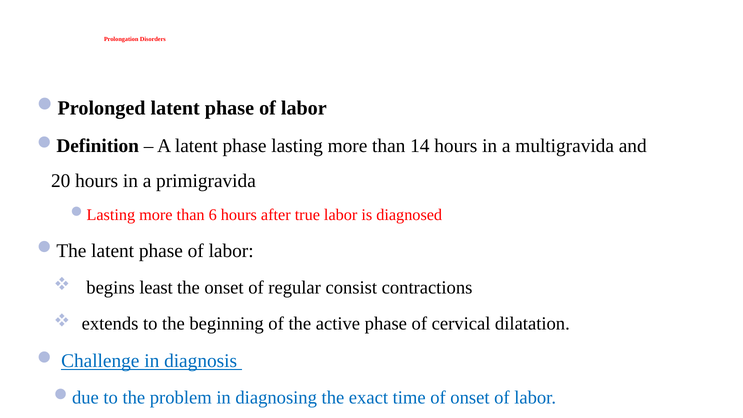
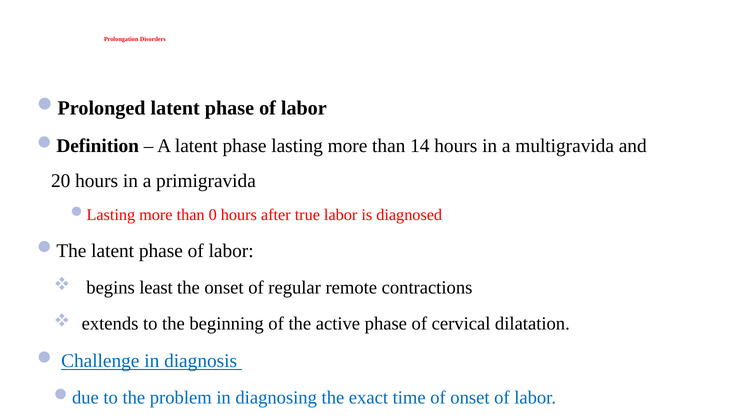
6: 6 -> 0
consist: consist -> remote
